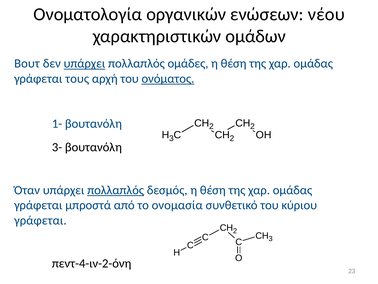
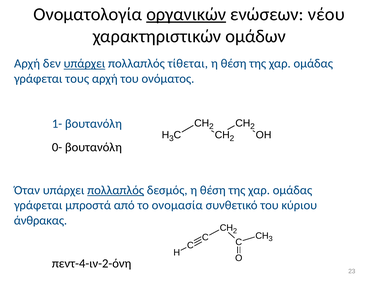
οργανικών underline: none -> present
Βουτ at (27, 63): Βουτ -> Αρχή
ομάδες: ομάδες -> τίθεται
ονόματος underline: present -> none
3-: 3- -> 0-
γράφεται at (40, 220): γράφεται -> άνθρακας
